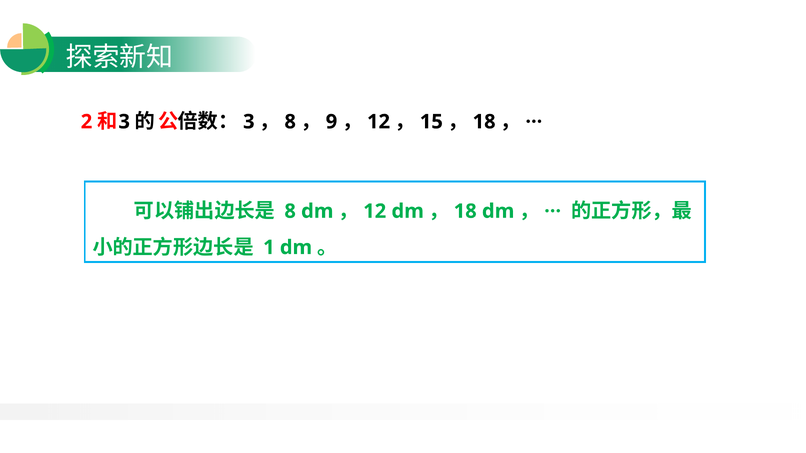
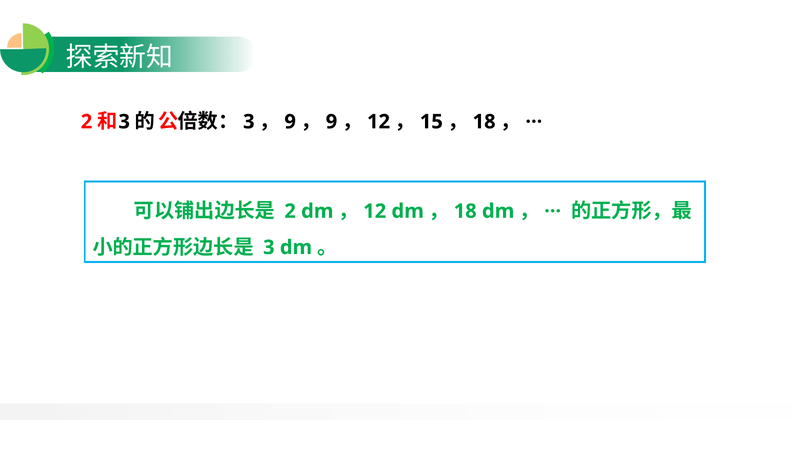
8 at (290, 122): 8 -> 9
8 at (290, 211): 8 -> 2
1 at (269, 248): 1 -> 3
